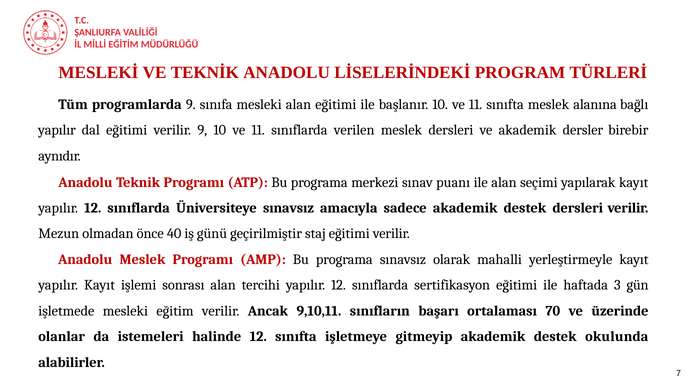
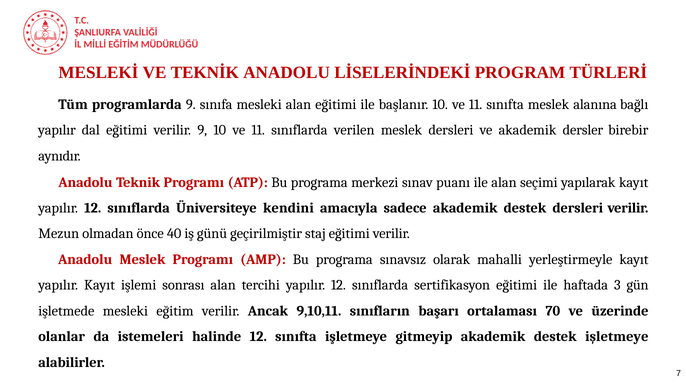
Üniversiteye sınavsız: sınavsız -> kendini
destek okulunda: okulunda -> işletmeye
